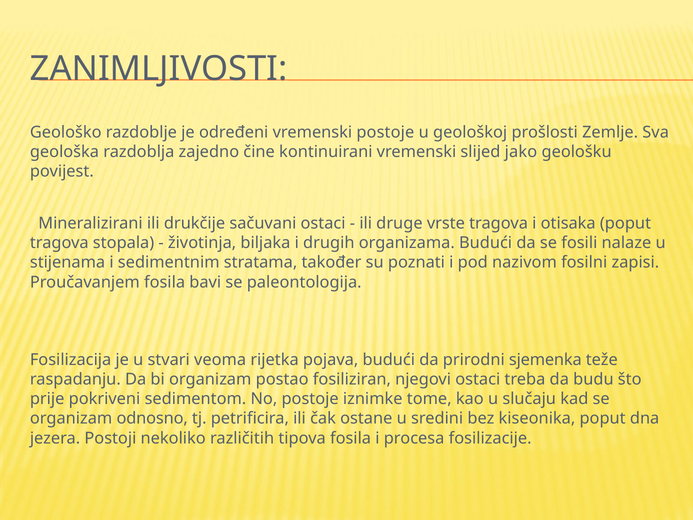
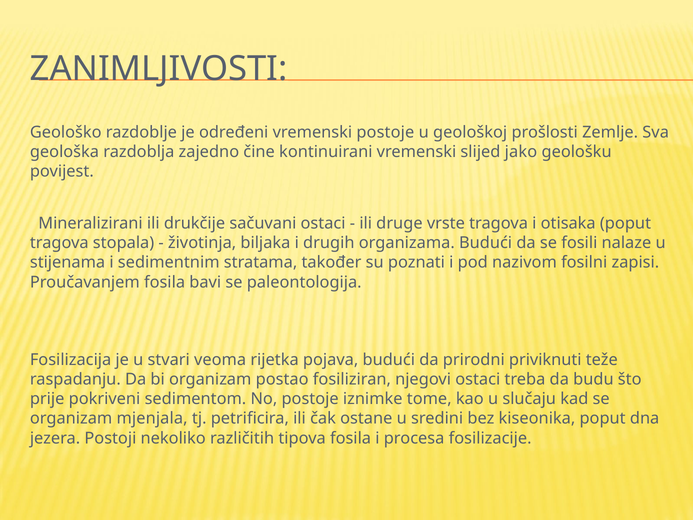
sjemenka: sjemenka -> priviknuti
odnosno: odnosno -> mjenjala
